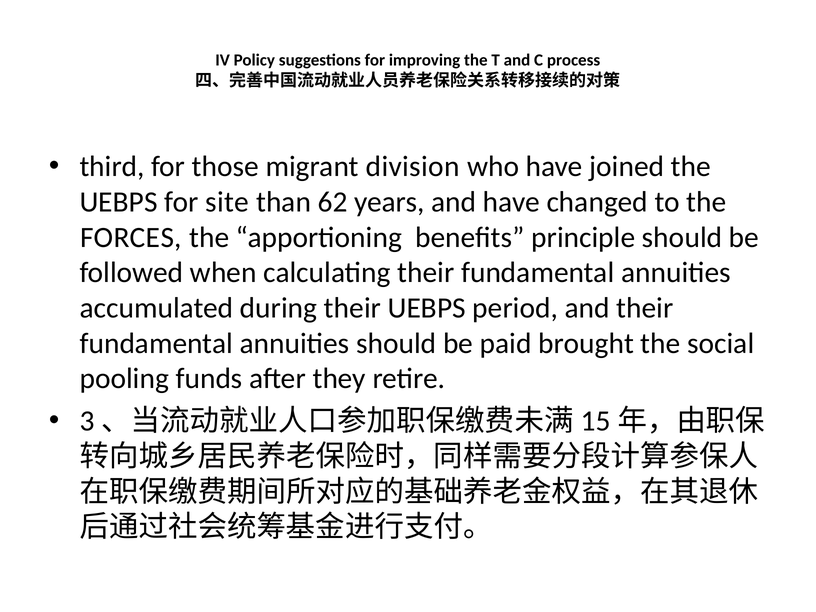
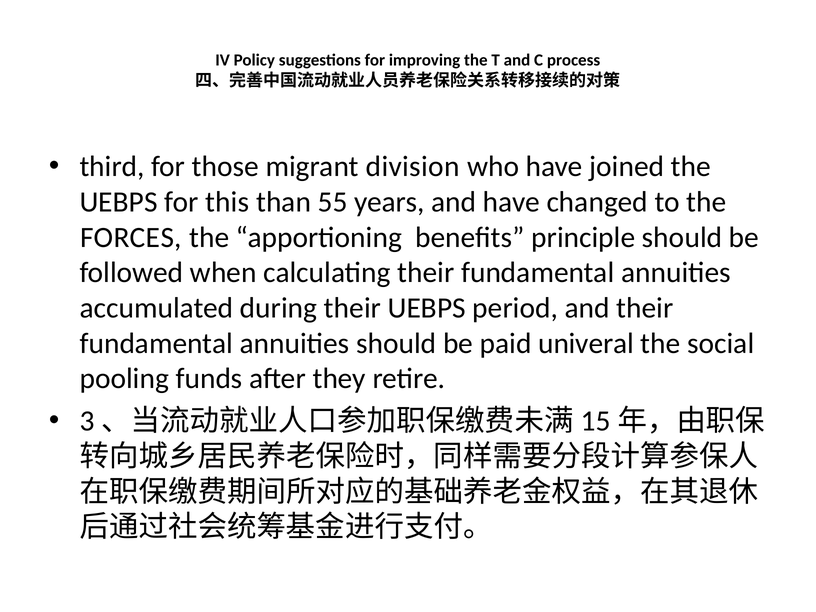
site: site -> this
62: 62 -> 55
brought: brought -> univeral
